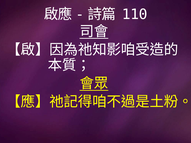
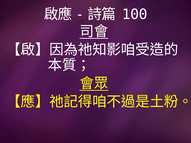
110: 110 -> 100
